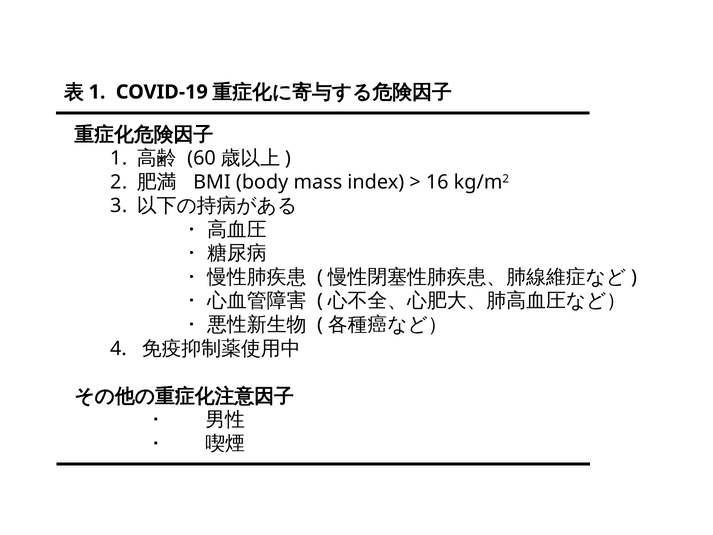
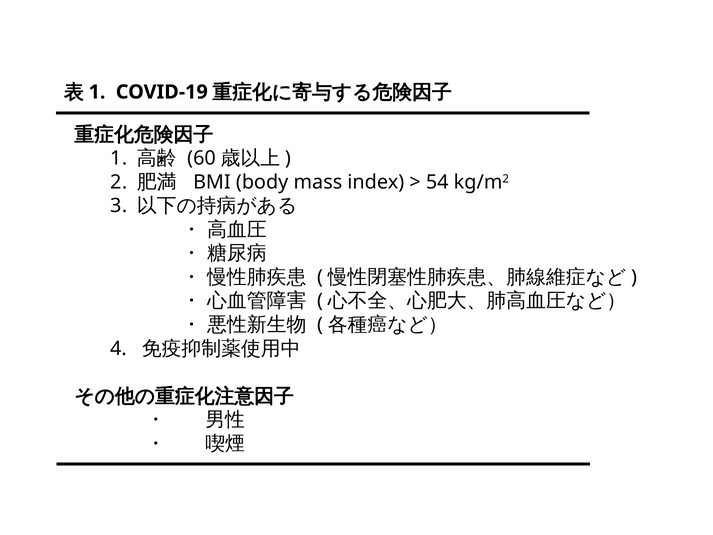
16: 16 -> 54
